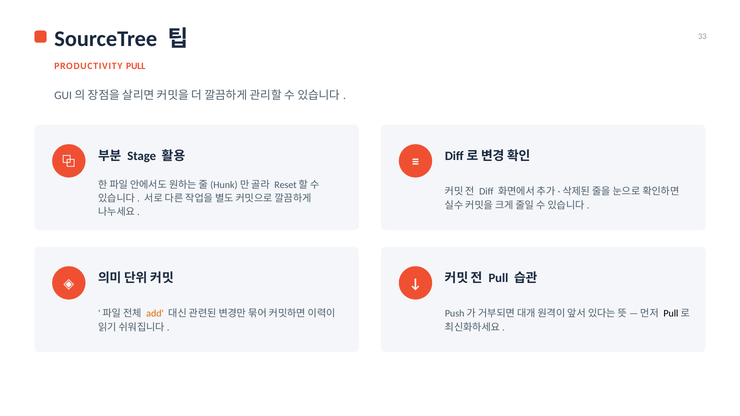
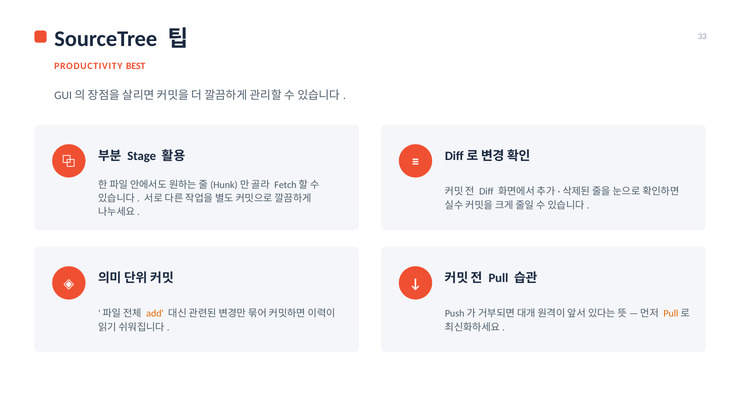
PRODUCTIVITY PULL: PULL -> BEST
Reset: Reset -> Fetch
Pull at (671, 314) colour: black -> orange
